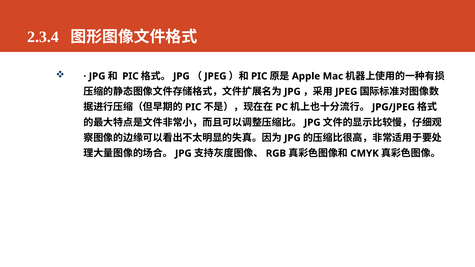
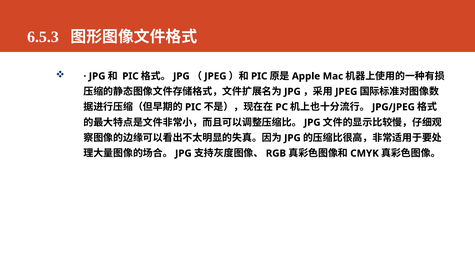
2.3.4: 2.3.4 -> 6.5.3
